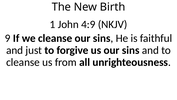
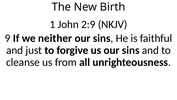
4:9: 4:9 -> 2:9
we cleanse: cleanse -> neither
